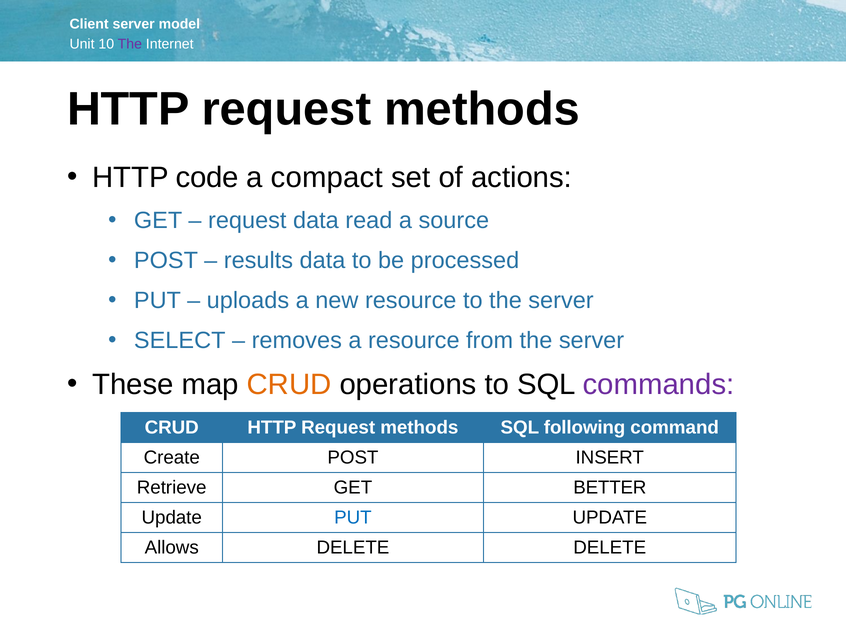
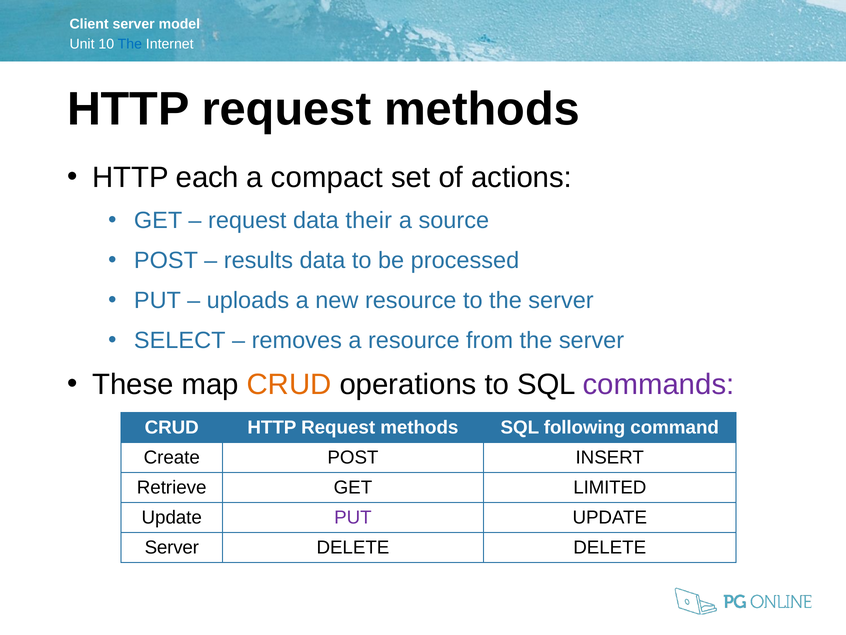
The at (130, 44) colour: purple -> blue
code: code -> each
read: read -> their
BETTER: BETTER -> LIMITED
PUT at (353, 517) colour: blue -> purple
Allows at (172, 547): Allows -> Server
